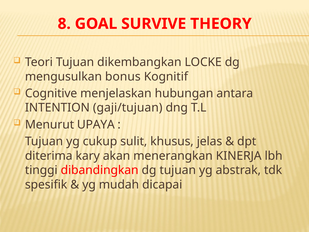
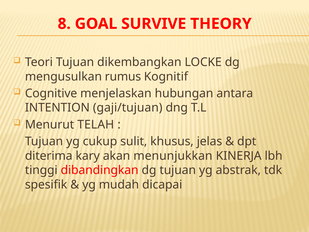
bonus: bonus -> rumus
UPAYA: UPAYA -> TELAH
menerangkan: menerangkan -> menunjukkan
